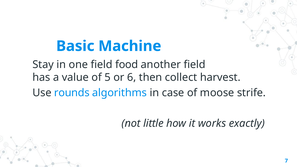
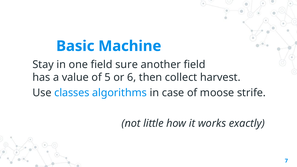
food: food -> sure
rounds: rounds -> classes
